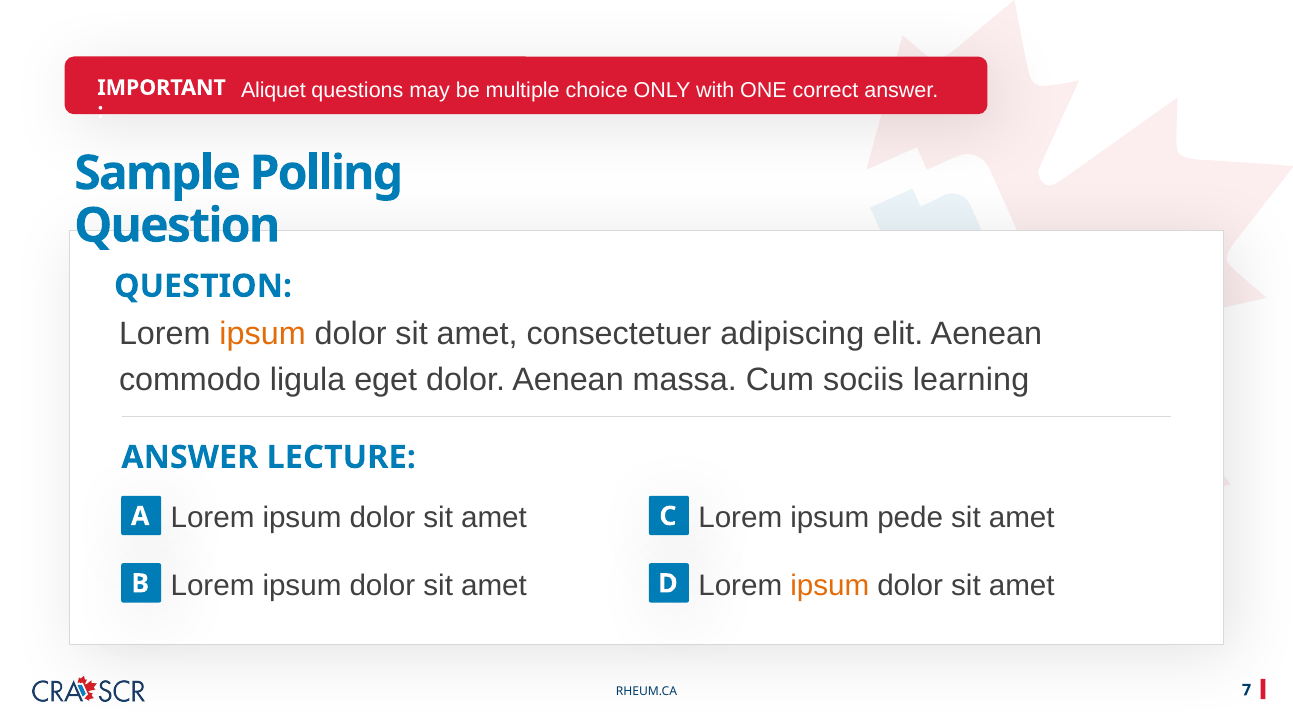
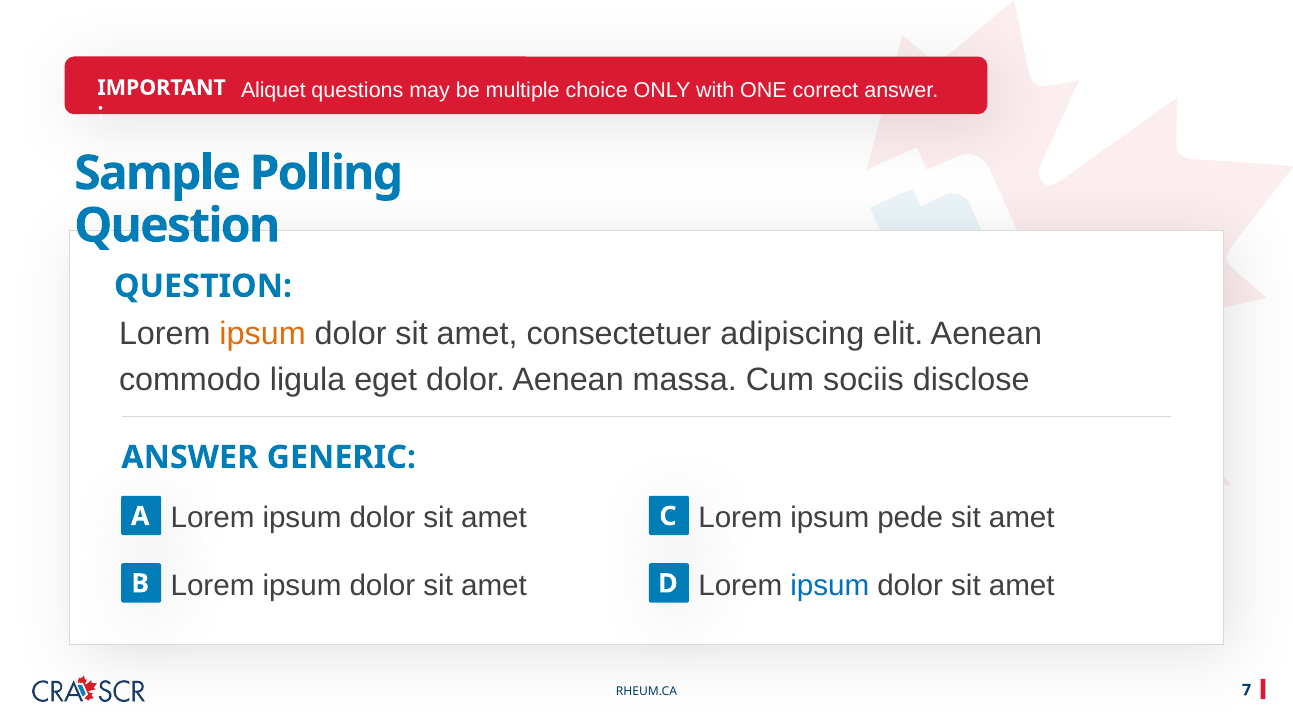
learning: learning -> disclose
LECTURE: LECTURE -> GENERIC
ipsum at (830, 586) colour: orange -> blue
